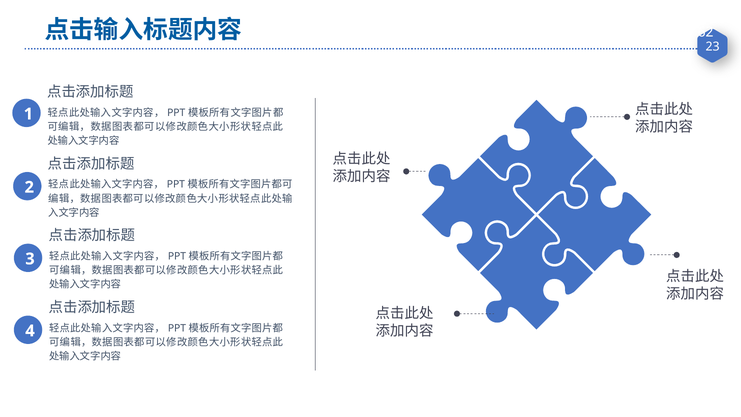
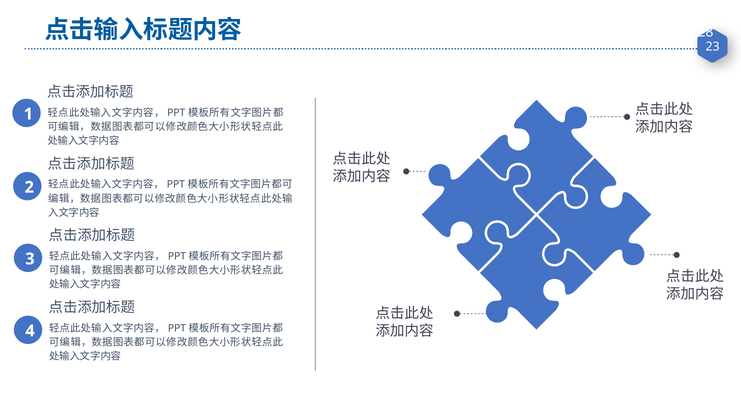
62: 62 -> 28
